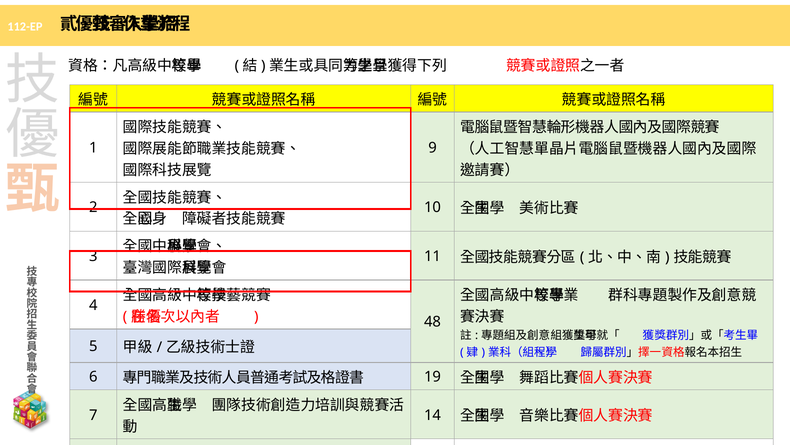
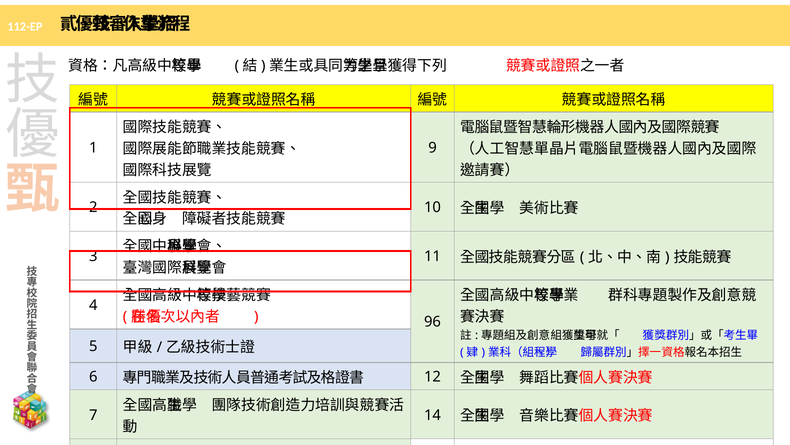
48: 48 -> 96
19: 19 -> 12
